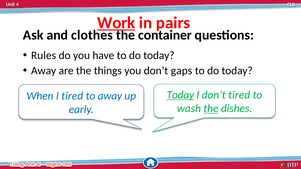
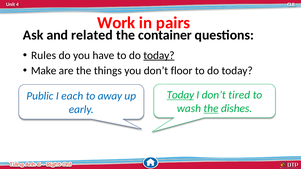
Work underline: present -> none
clothes: clothes -> related
today at (159, 55) underline: none -> present
Away at (44, 71): Away -> Make
gaps: gaps -> floor
When: When -> Public
I tired: tired -> each
